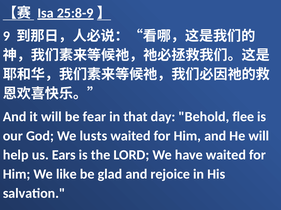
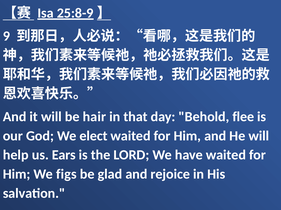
fear: fear -> hair
lusts: lusts -> elect
like: like -> figs
